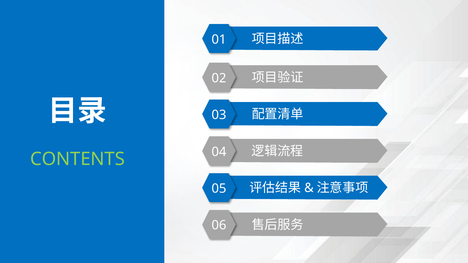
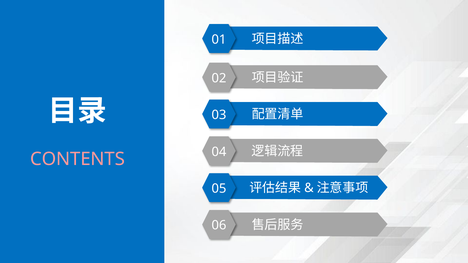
CONTENTS colour: light green -> pink
